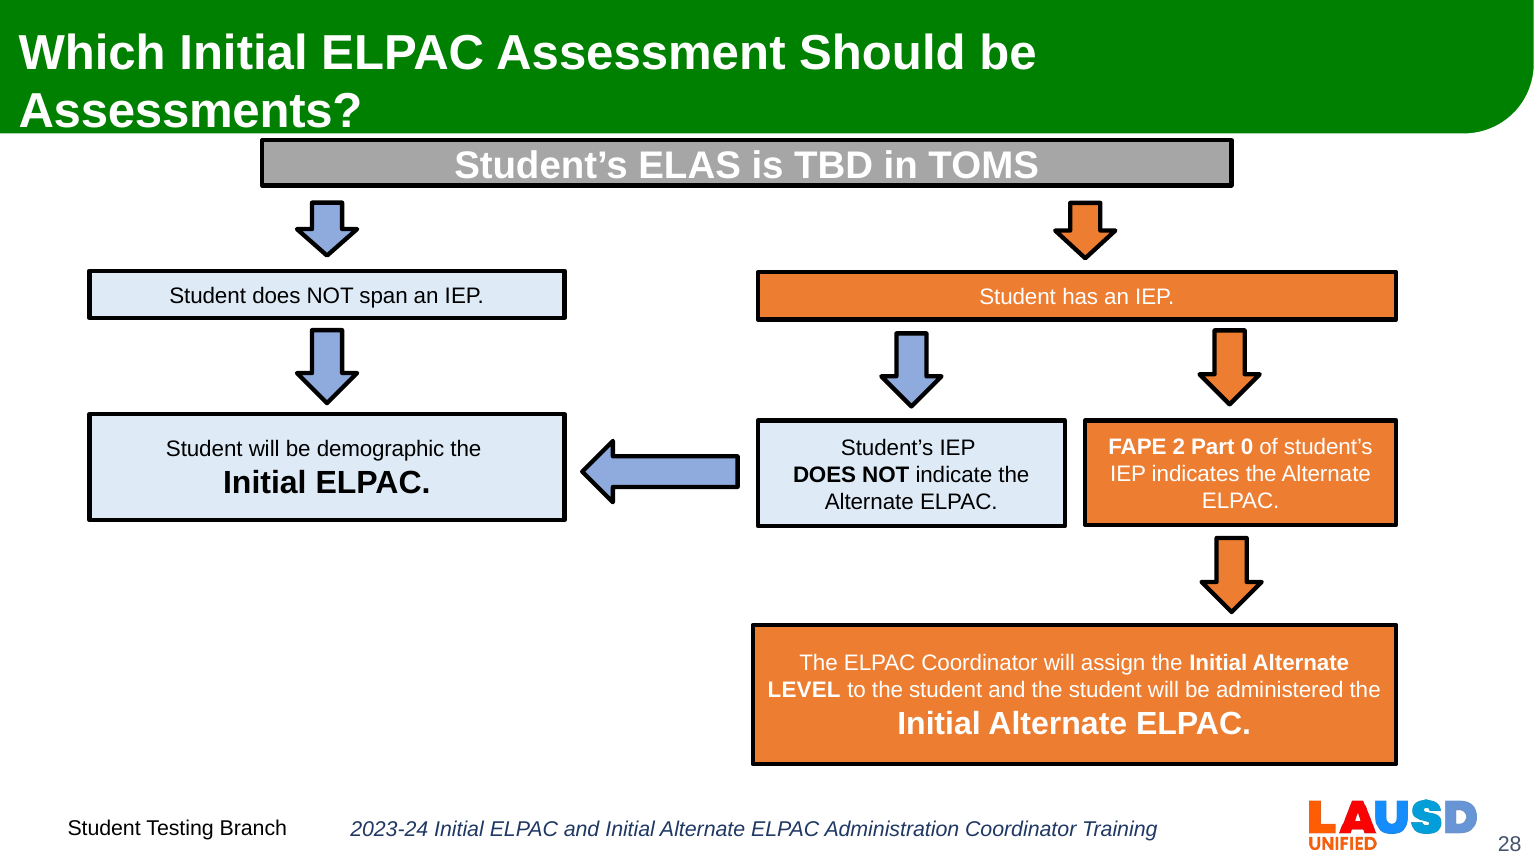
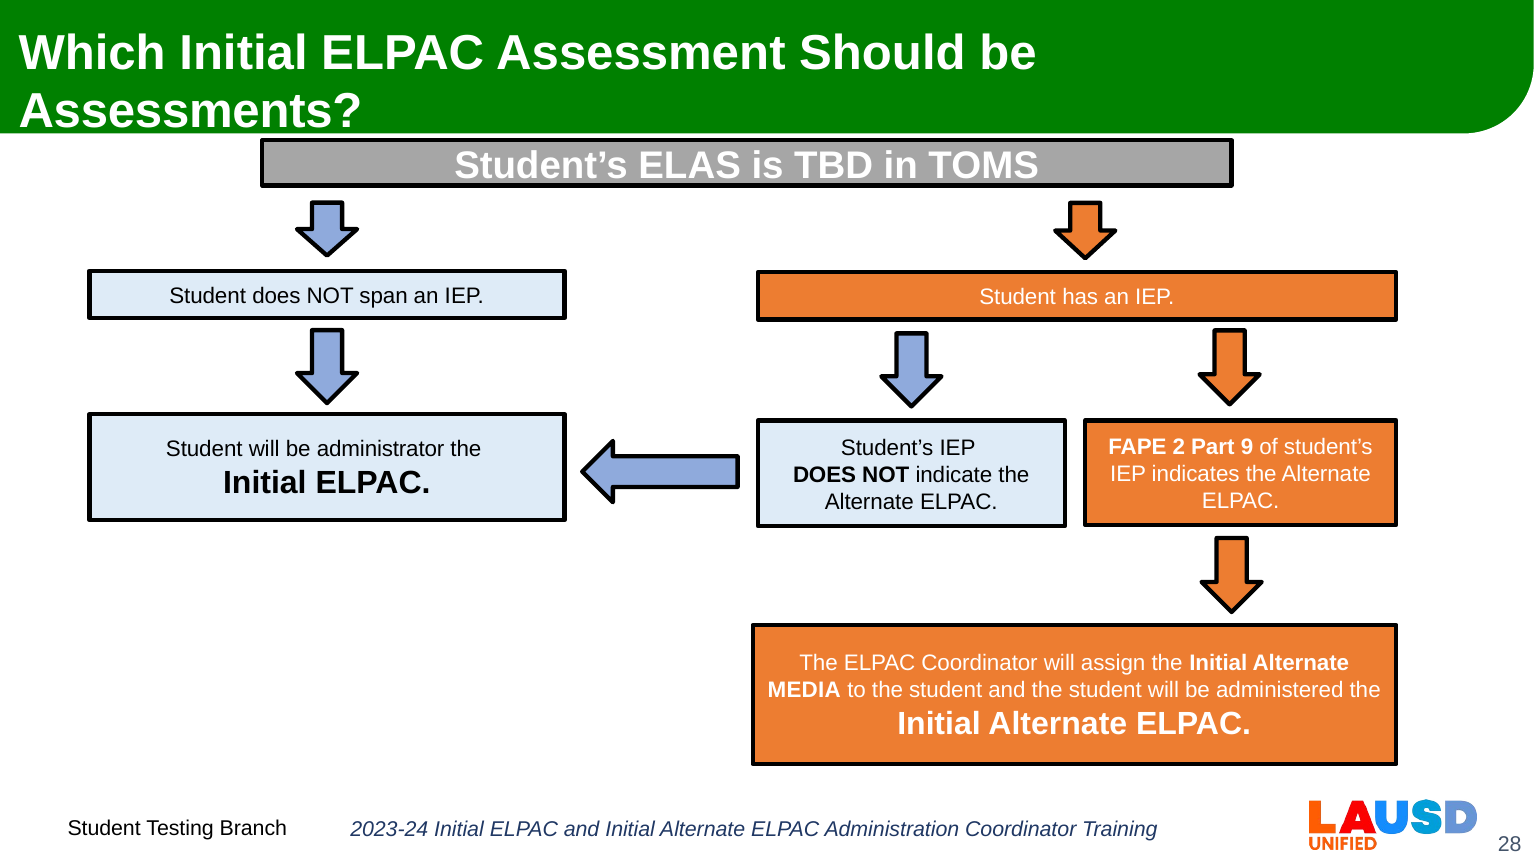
0: 0 -> 9
demographic: demographic -> administrator
LEVEL: LEVEL -> MEDIA
